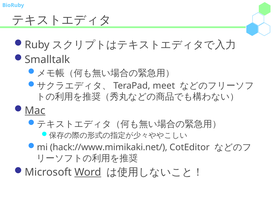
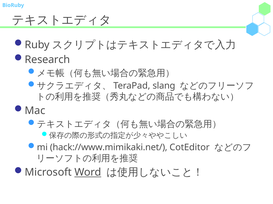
Smalltalk: Smalltalk -> Research
meet: meet -> slang
Mac underline: present -> none
